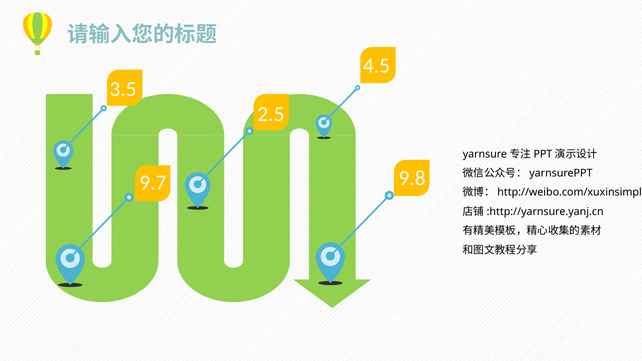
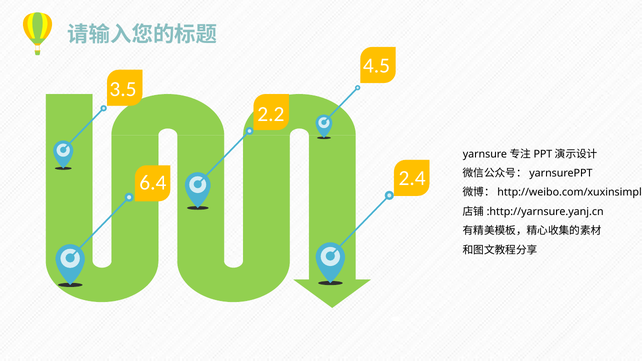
2.5: 2.5 -> 2.2
9.8: 9.8 -> 2.4
9.7: 9.7 -> 6.4
